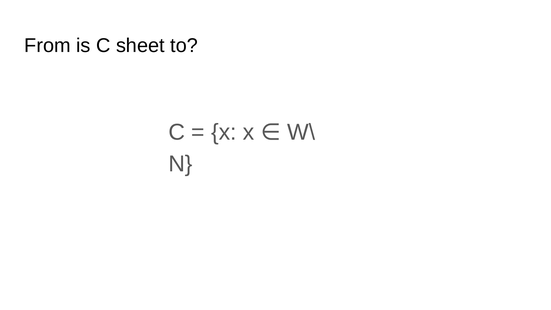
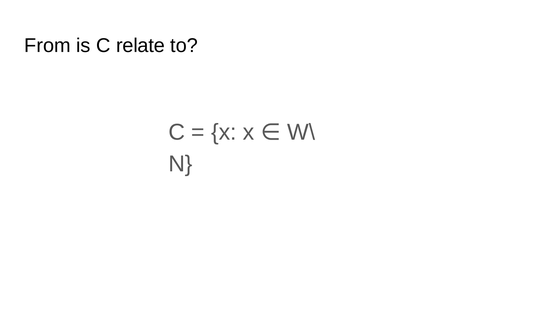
sheet: sheet -> relate
